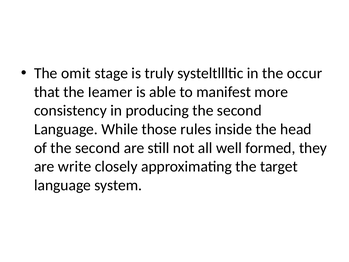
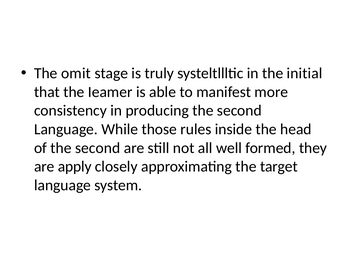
occur: occur -> initial
write: write -> apply
